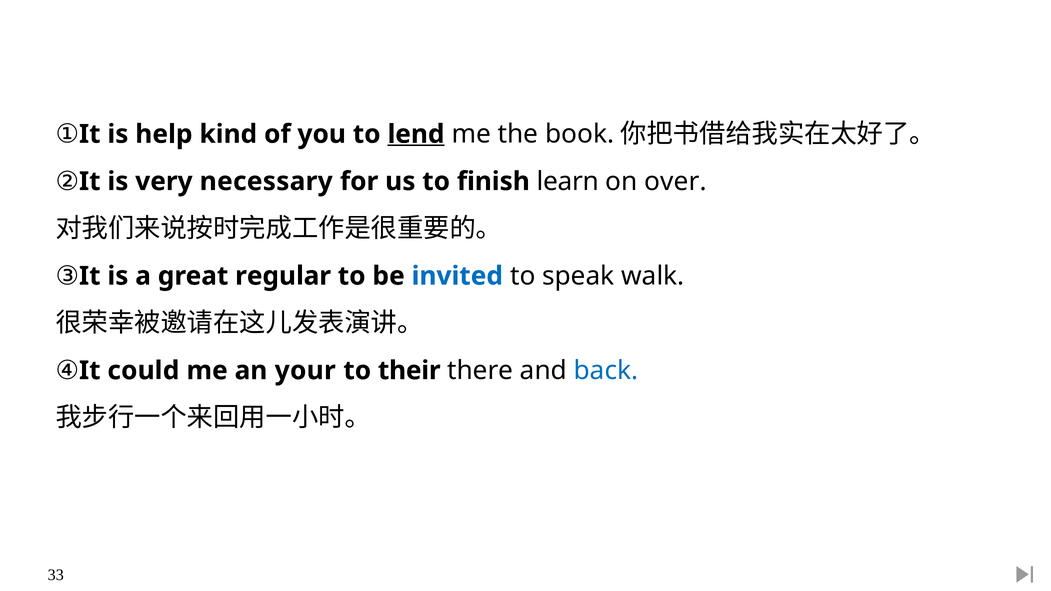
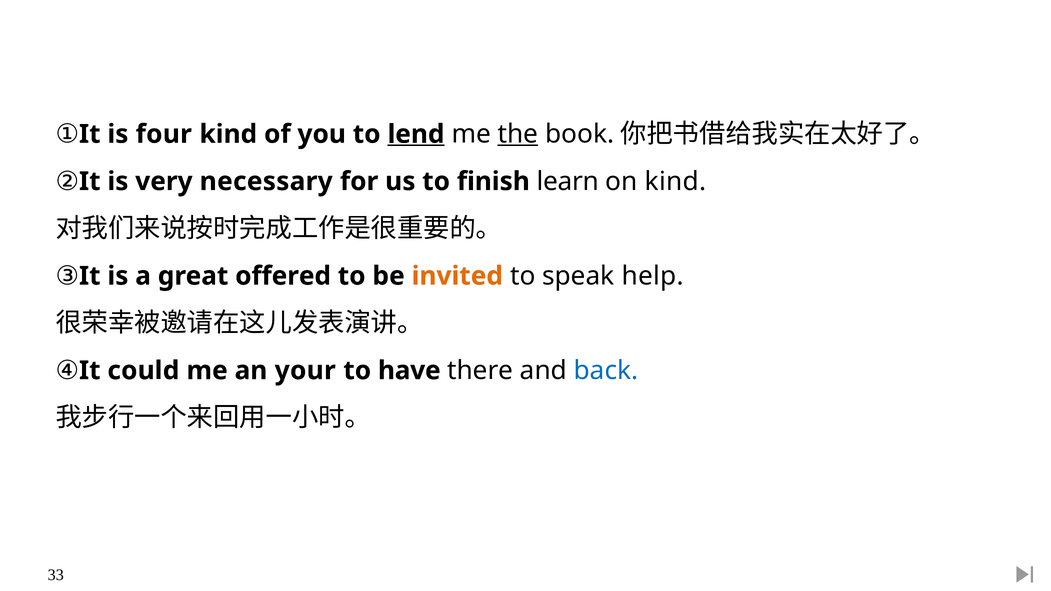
help: help -> four
the underline: none -> present
on over: over -> kind
regular: regular -> offered
invited colour: blue -> orange
walk: walk -> help
their: their -> have
